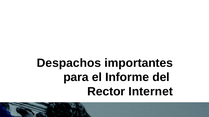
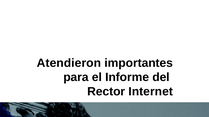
Despachos: Despachos -> Atendieron
